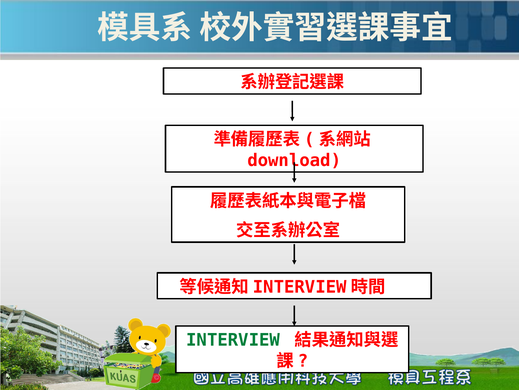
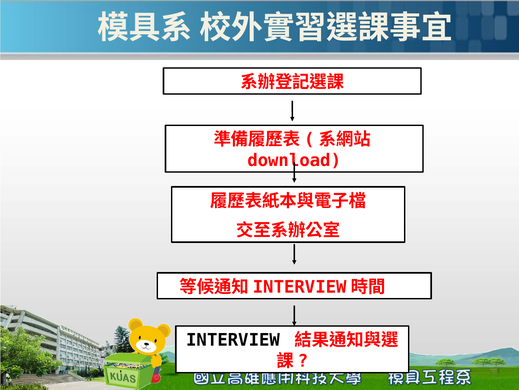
INTERVIEW colour: green -> black
